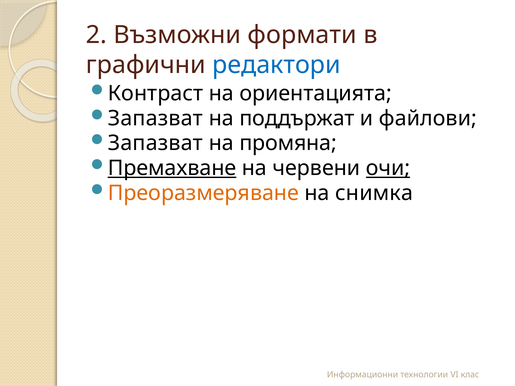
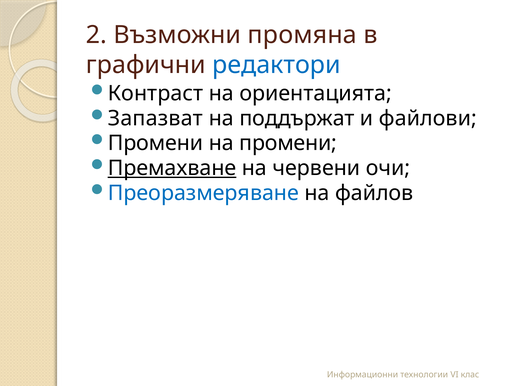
формати: формати -> промяна
Запазват at (155, 143): Запазват -> Промени
на промяна: промяна -> промени
очи underline: present -> none
Преоразмеряване colour: orange -> blue
снимка: снимка -> файлов
